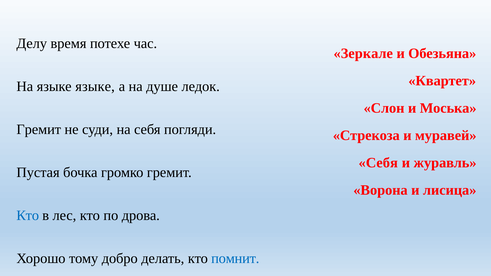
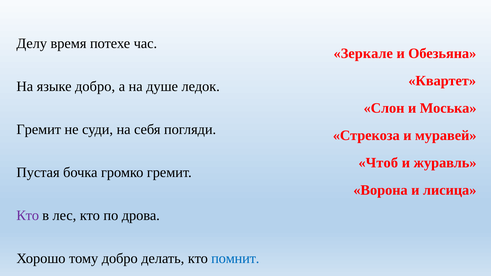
языке языке: языке -> добро
Себя at (378, 163): Себя -> Чтоб
Кто at (28, 216) colour: blue -> purple
